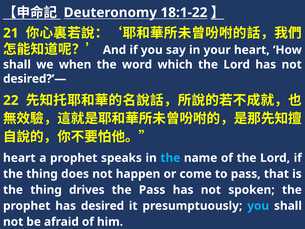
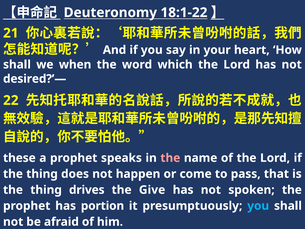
heart at (19, 158): heart -> these
the at (170, 158) colour: light blue -> pink
the Pass: Pass -> Give
desired: desired -> portion
